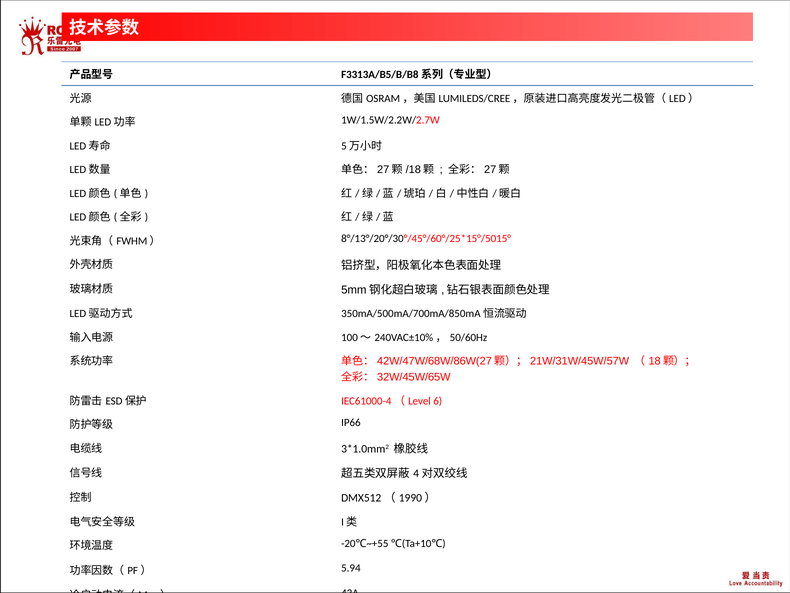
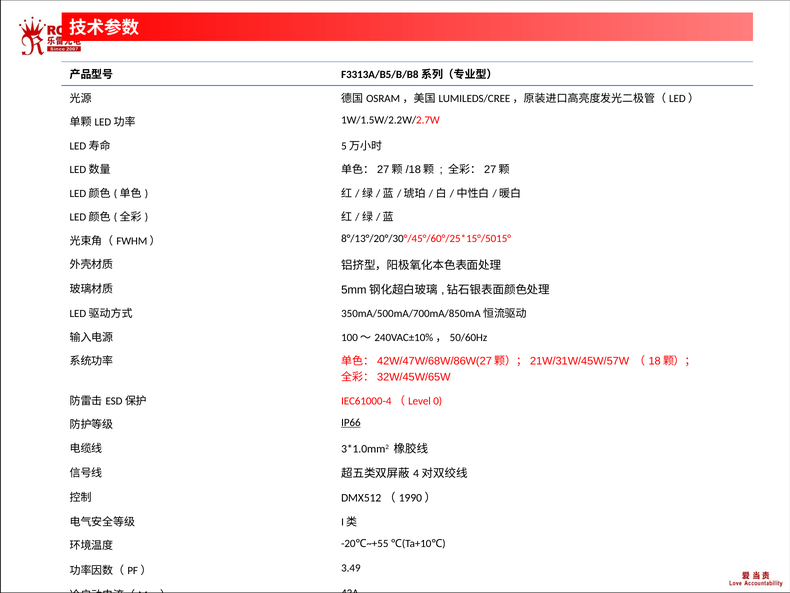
6: 6 -> 0
IP66 underline: none -> present
5.94: 5.94 -> 3.49
